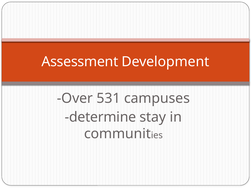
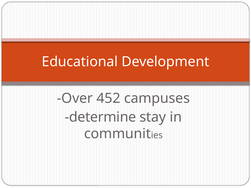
Assessment: Assessment -> Educational
531: 531 -> 452
